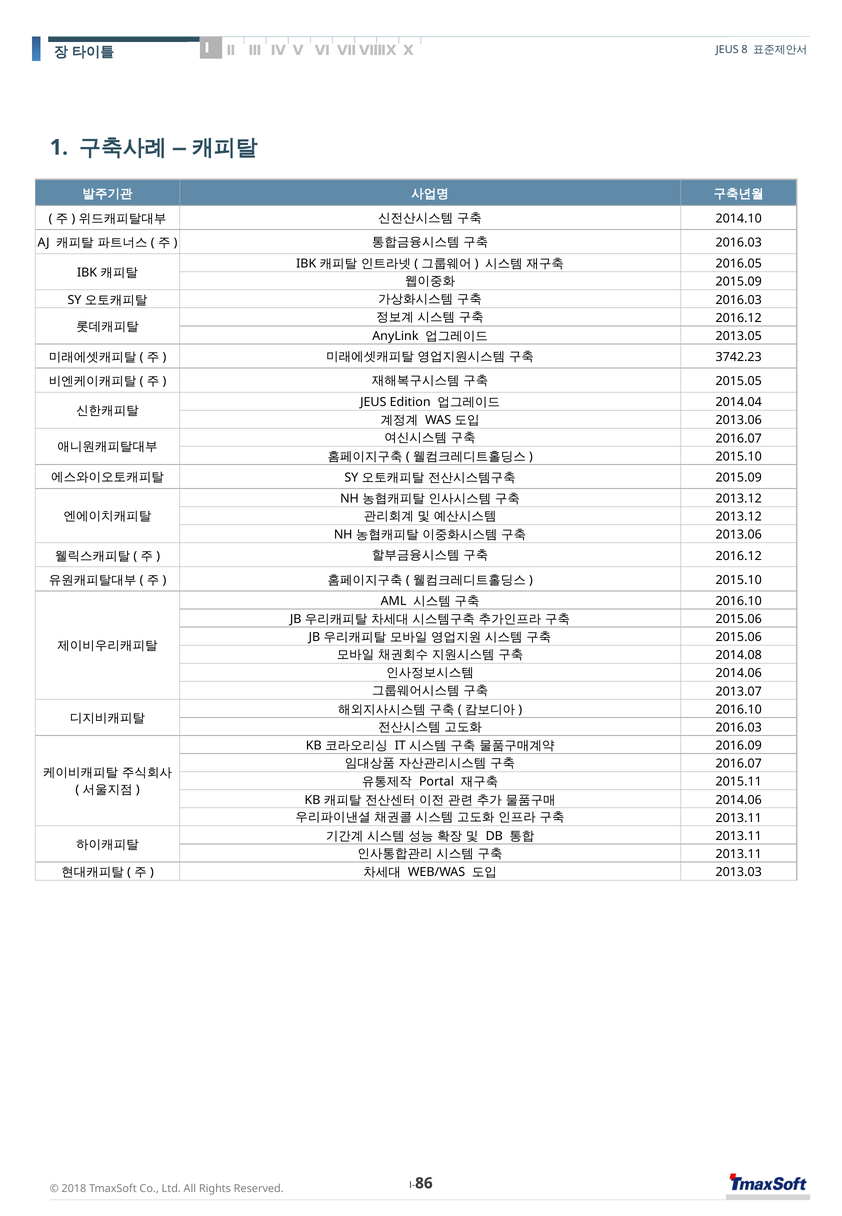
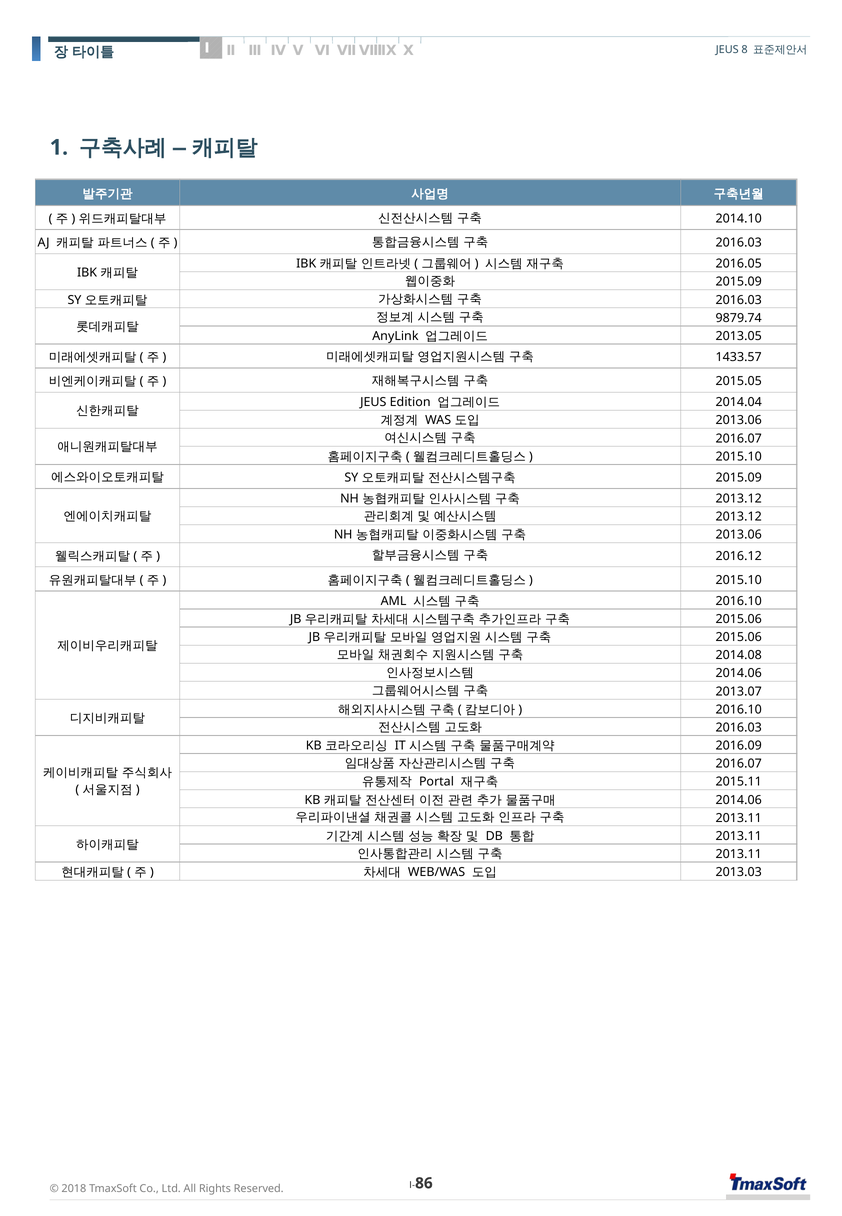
2016.12 at (739, 318): 2016.12 -> 9879.74
3742.23: 3742.23 -> 1433.57
